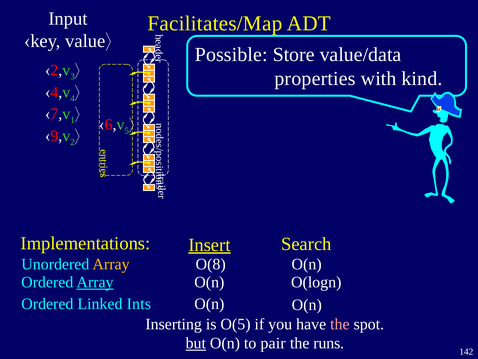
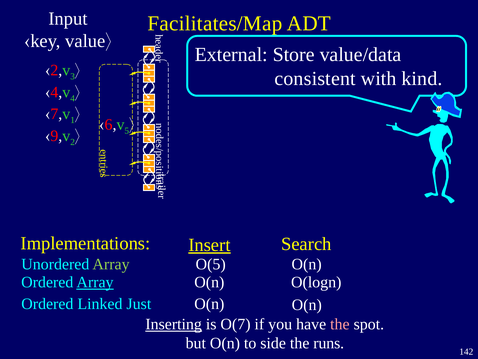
Possible: Possible -> External
properties: properties -> consistent
Array at (111, 264) colour: yellow -> light green
O(8: O(8 -> O(5
Ints: Ints -> Just
Inserting underline: none -> present
O(5: O(5 -> O(7
but underline: present -> none
pair: pair -> side
